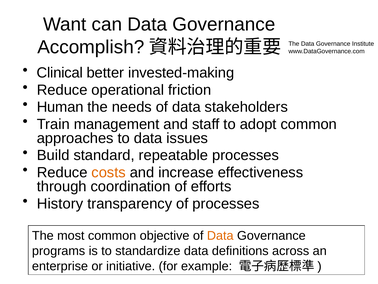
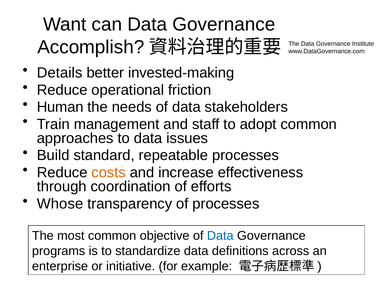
Clinical: Clinical -> Details
History: History -> Whose
Data at (220, 235) colour: orange -> blue
